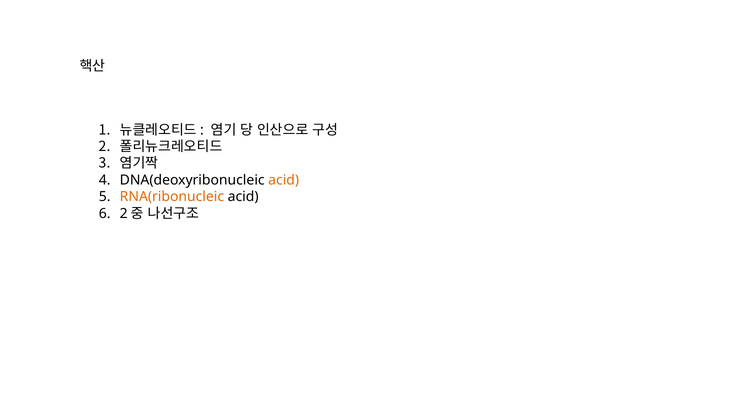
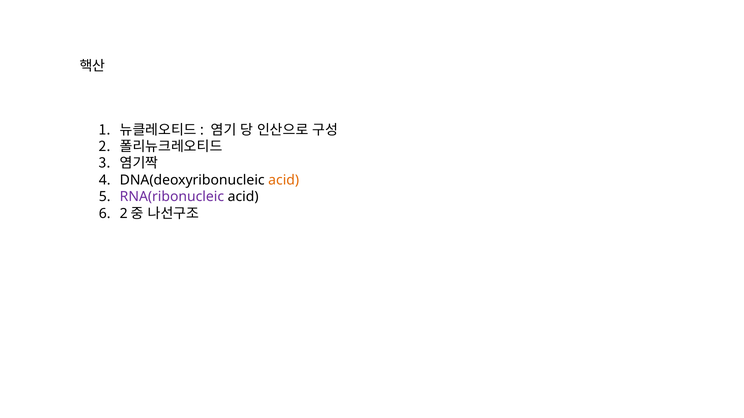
RNA(ribonucleic colour: orange -> purple
